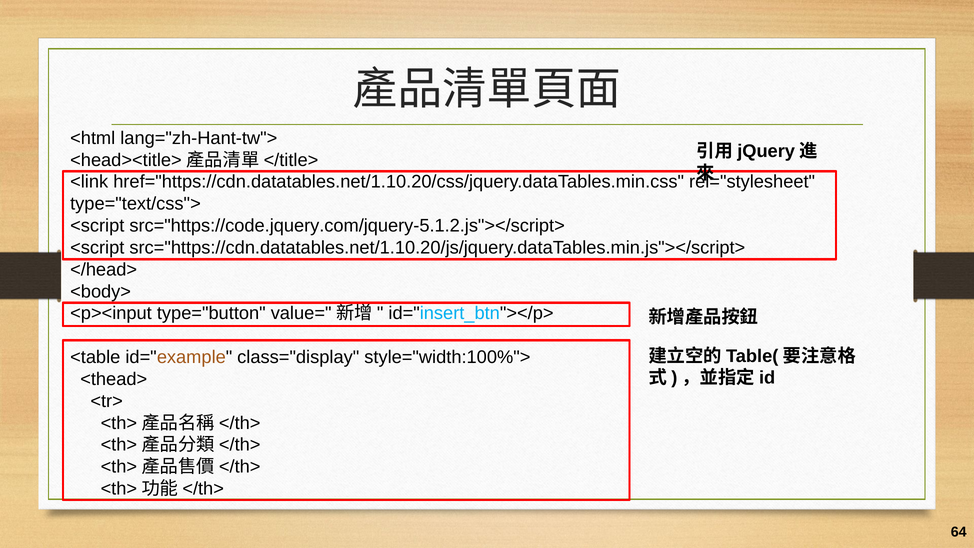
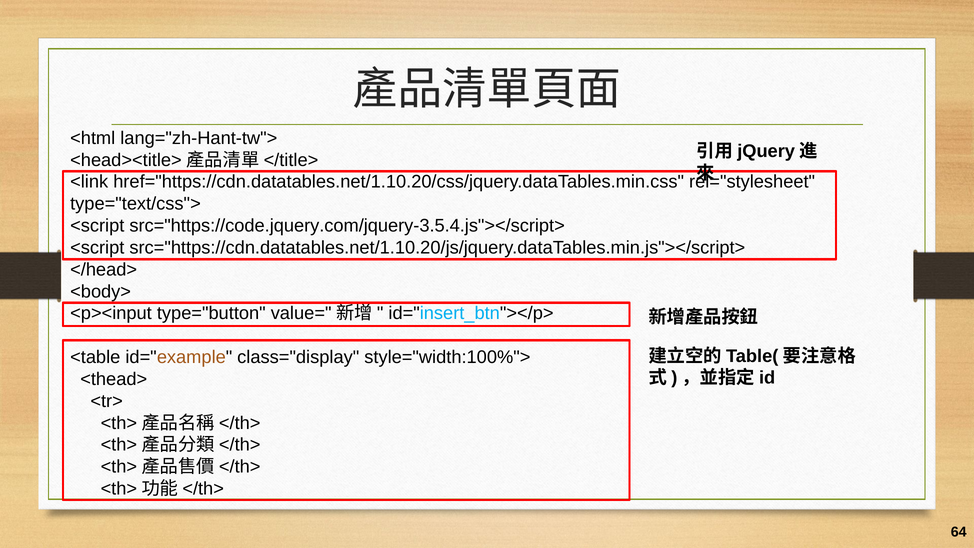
src="https://code.jquery.com/jquery-5.1.2.js"></script>: src="https://code.jquery.com/jquery-5.1.2.js"></script> -> src="https://code.jquery.com/jquery-3.5.4.js"></script>
